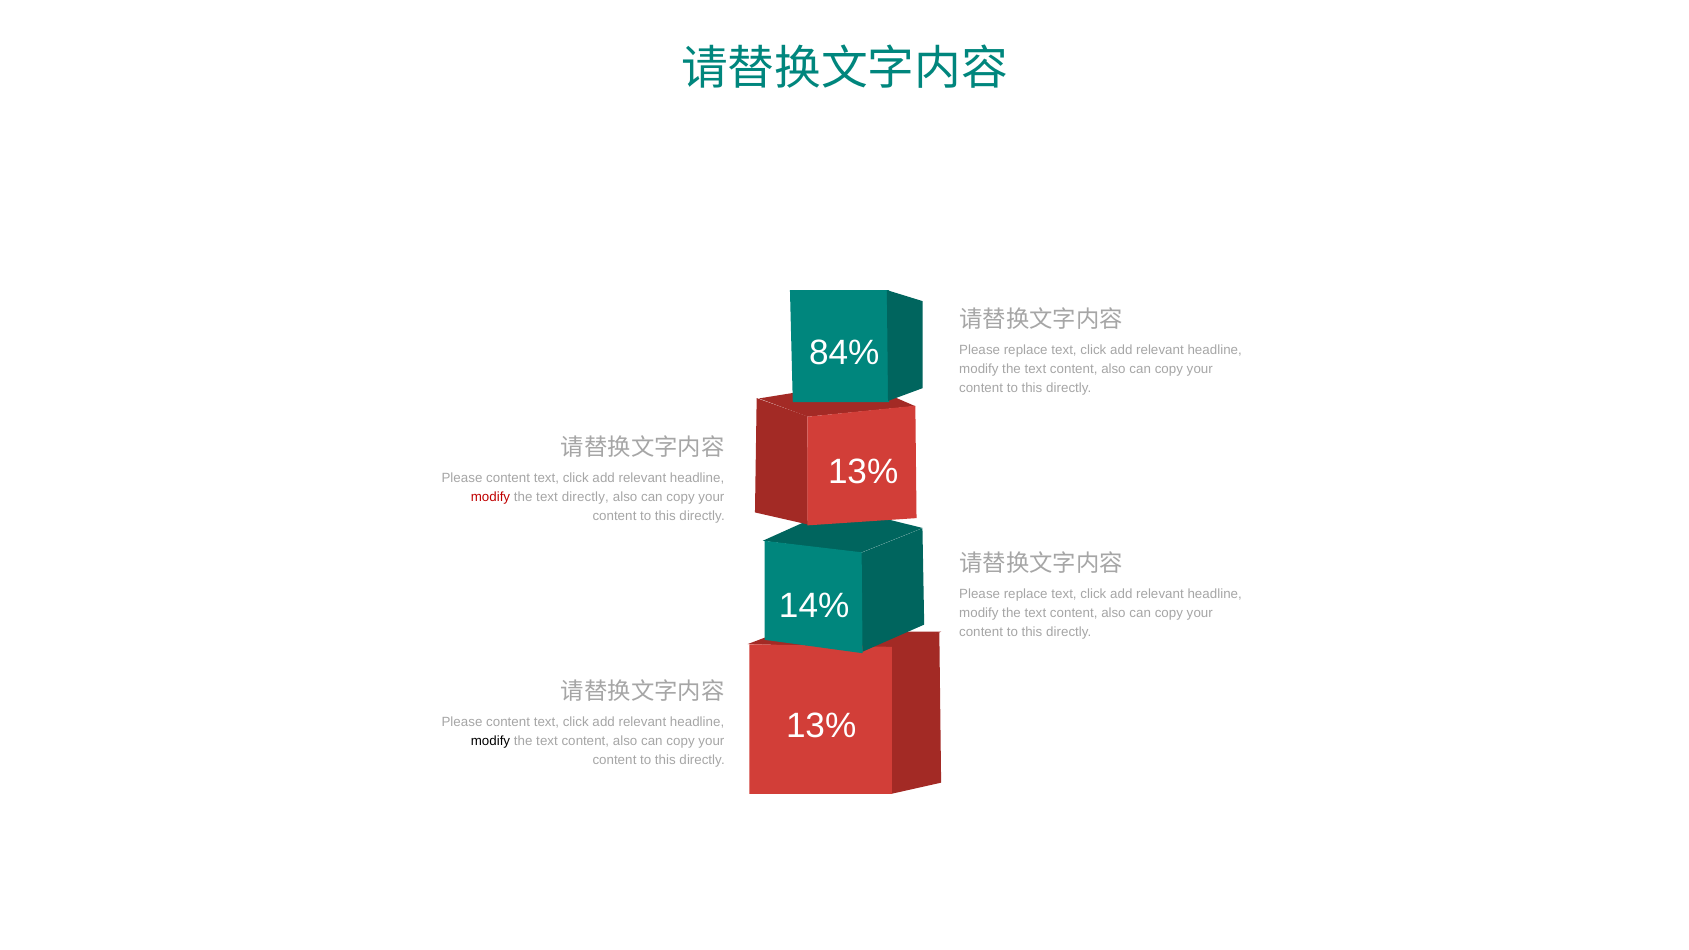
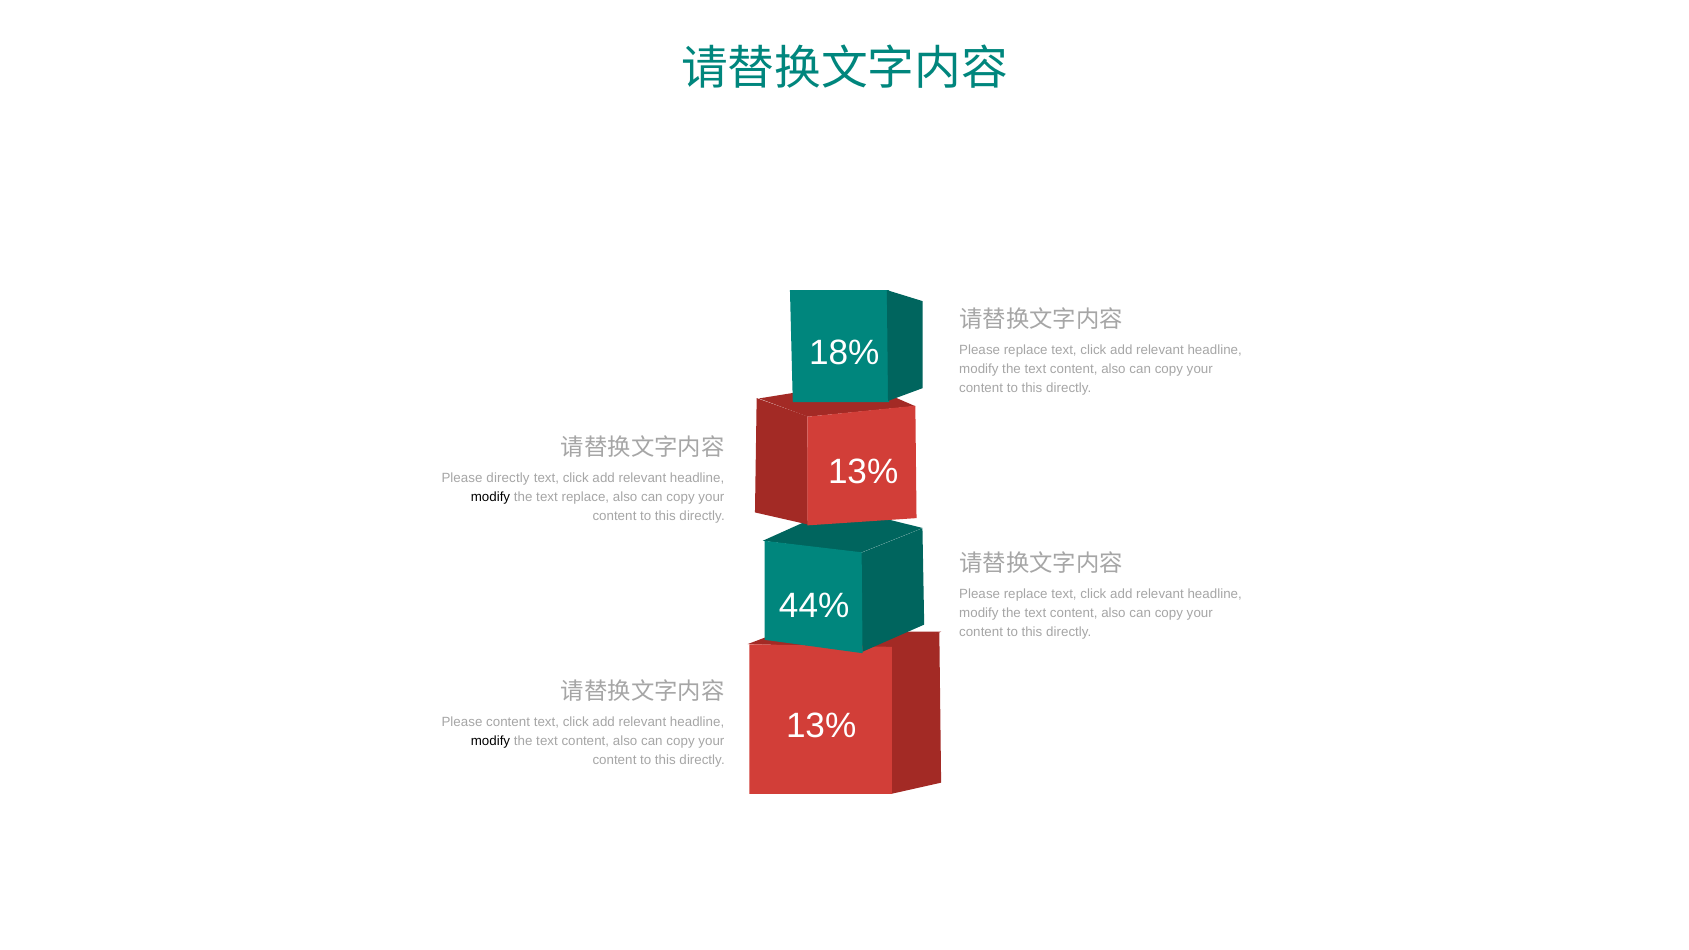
84%: 84% -> 18%
content at (508, 478): content -> directly
modify at (490, 497) colour: red -> black
text directly: directly -> replace
14%: 14% -> 44%
